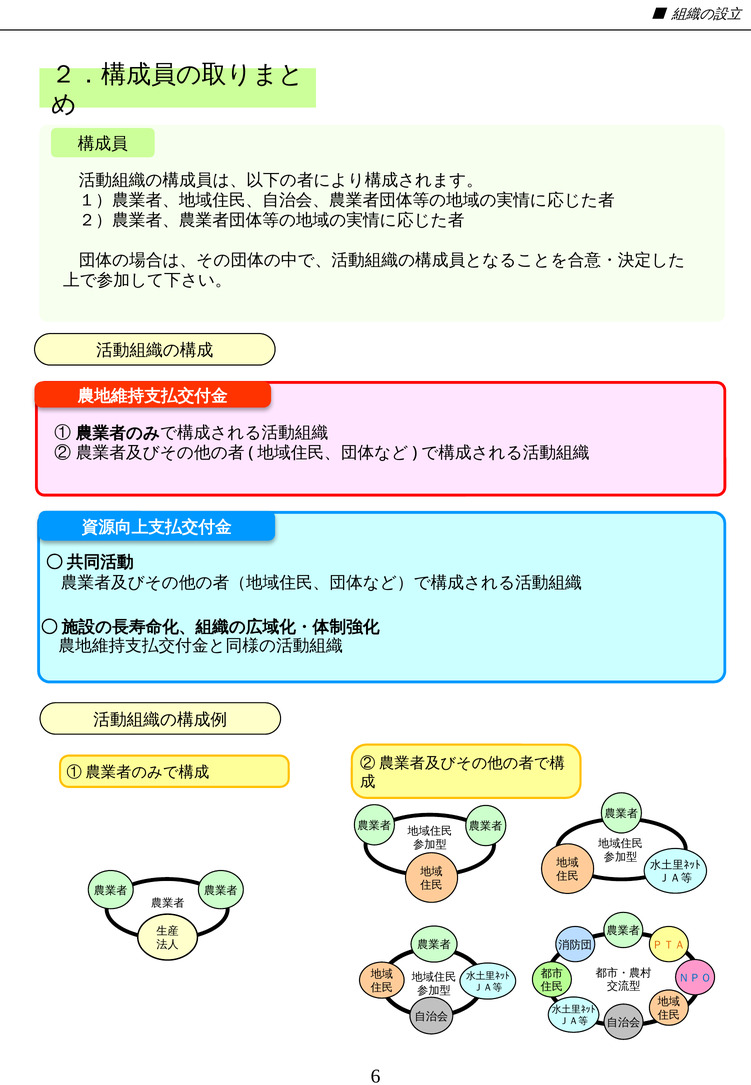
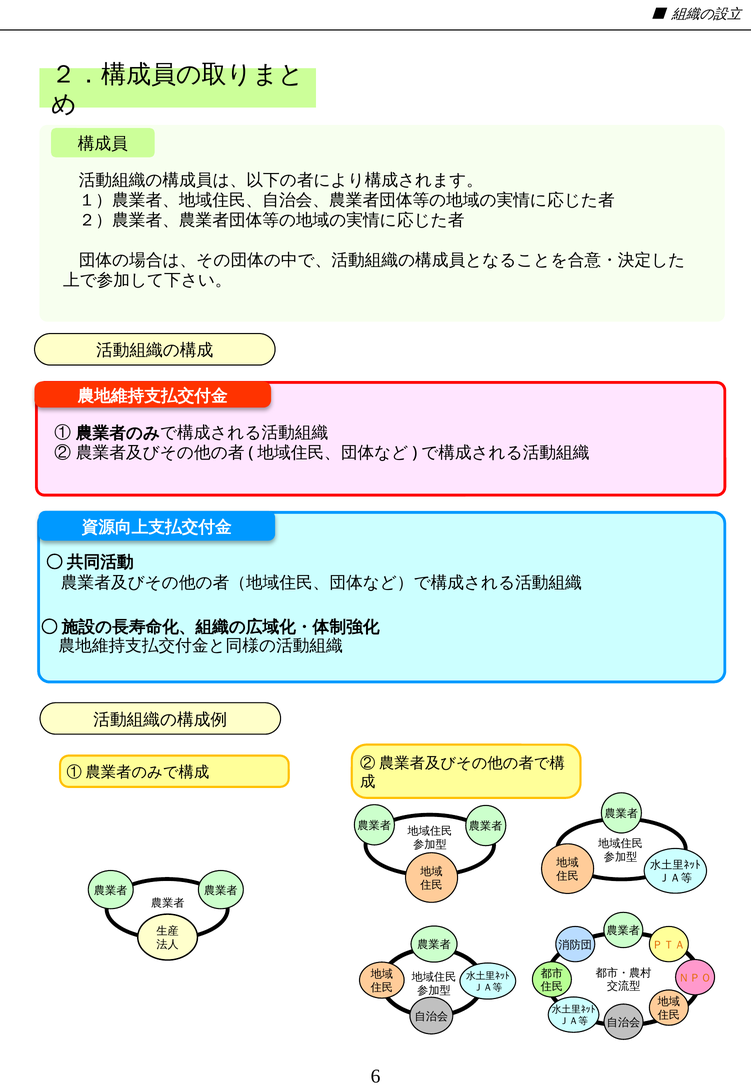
ＮＰＯ colour: blue -> orange
